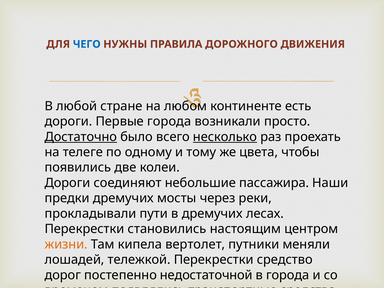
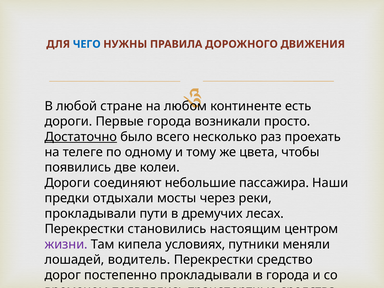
несколько underline: present -> none
предки дремучих: дремучих -> отдыхали
жизни colour: orange -> purple
вертолет: вертолет -> условиях
тележкой: тележкой -> водитель
постепенно недостаточной: недостаточной -> прокладывали
